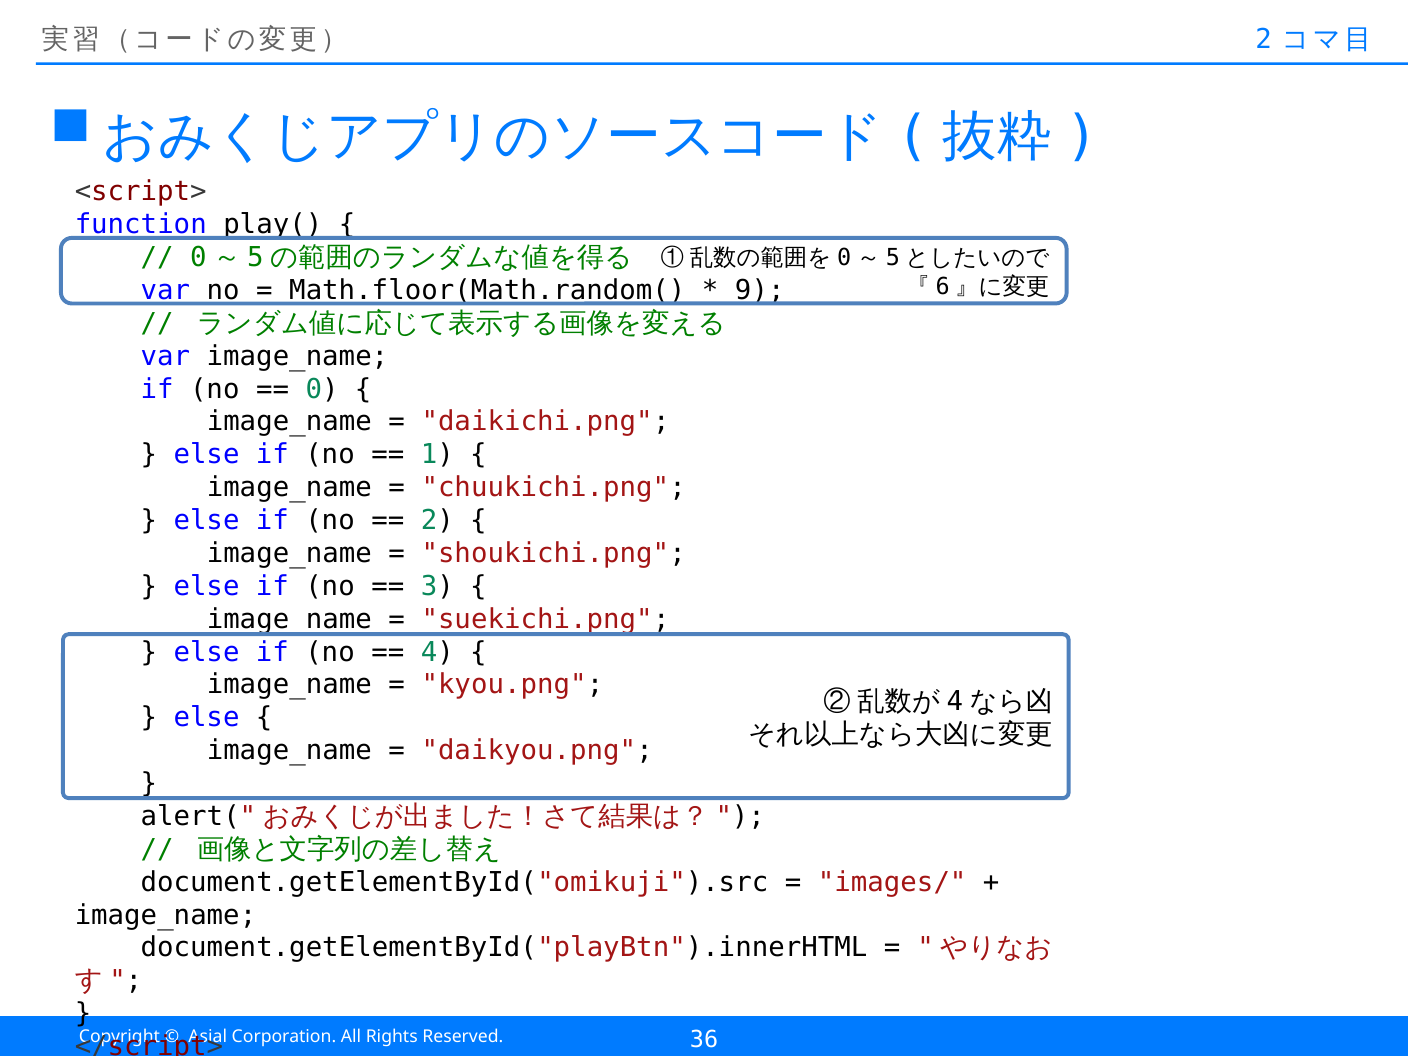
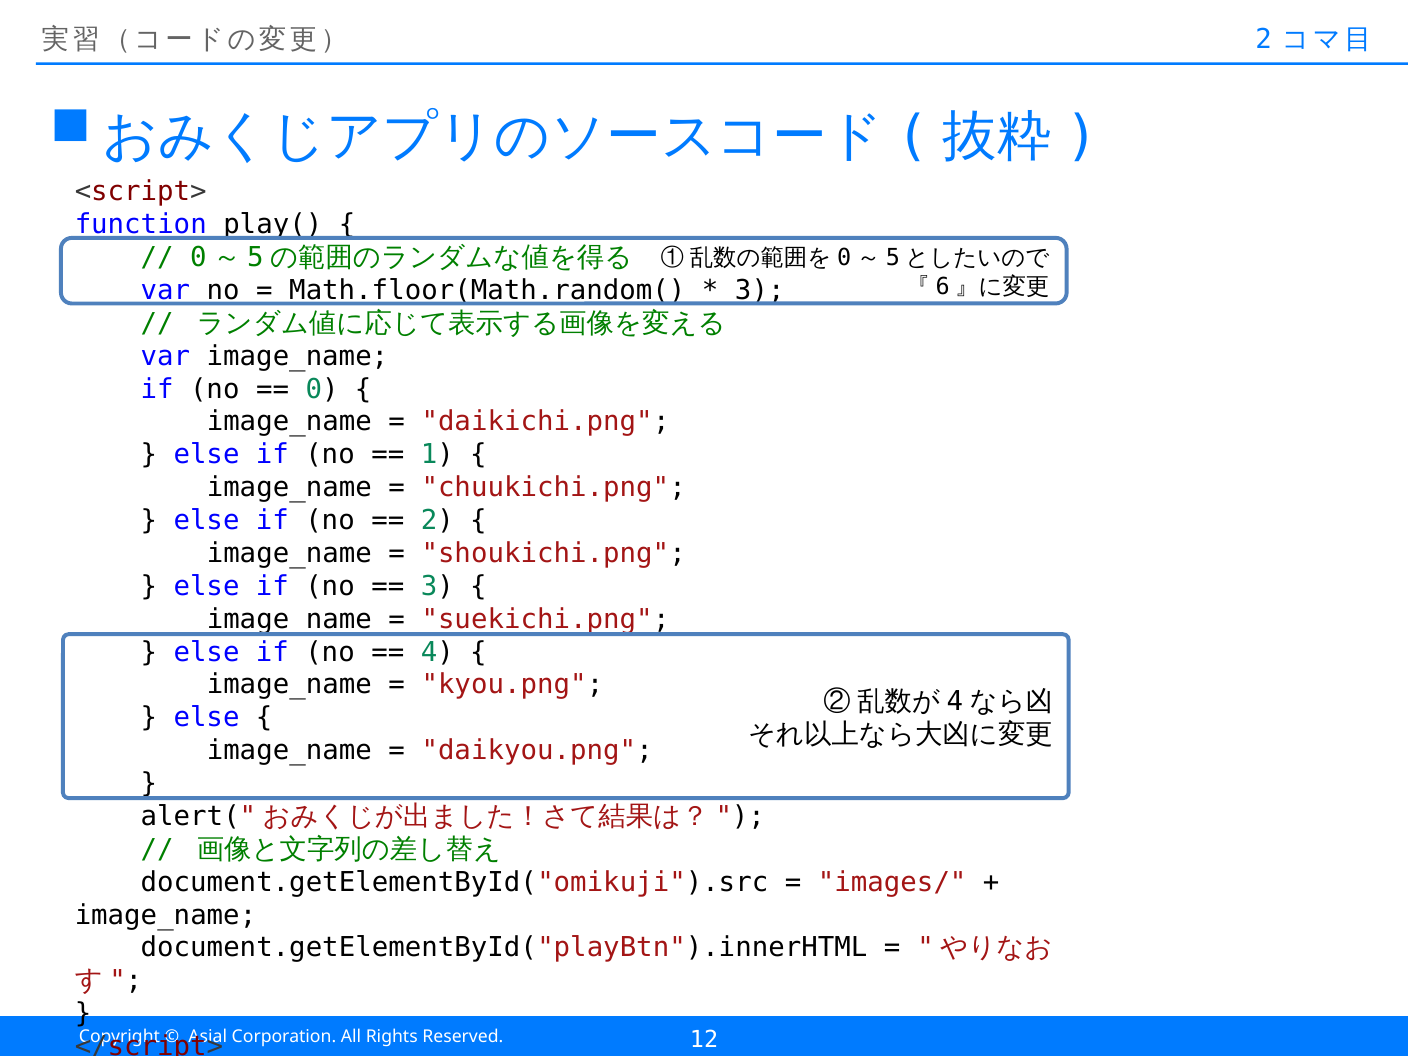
9 at (760, 290): 9 -> 3
36: 36 -> 12
